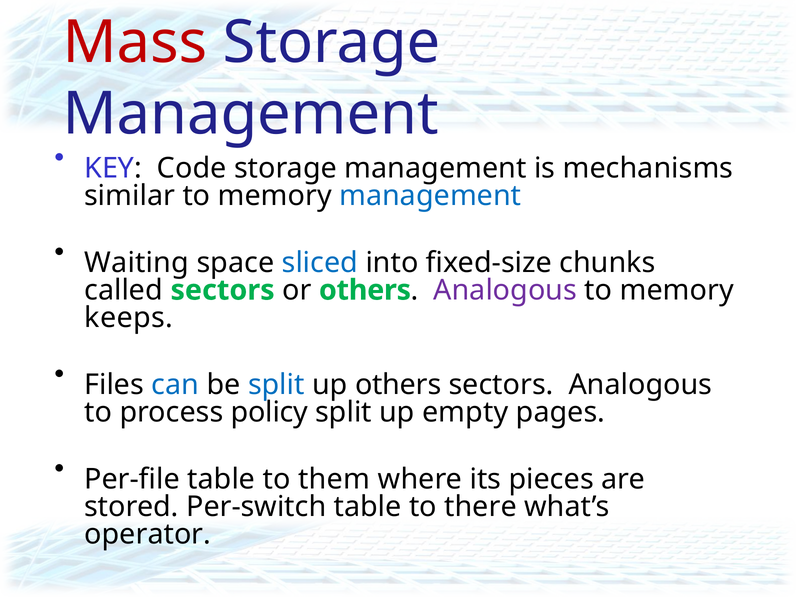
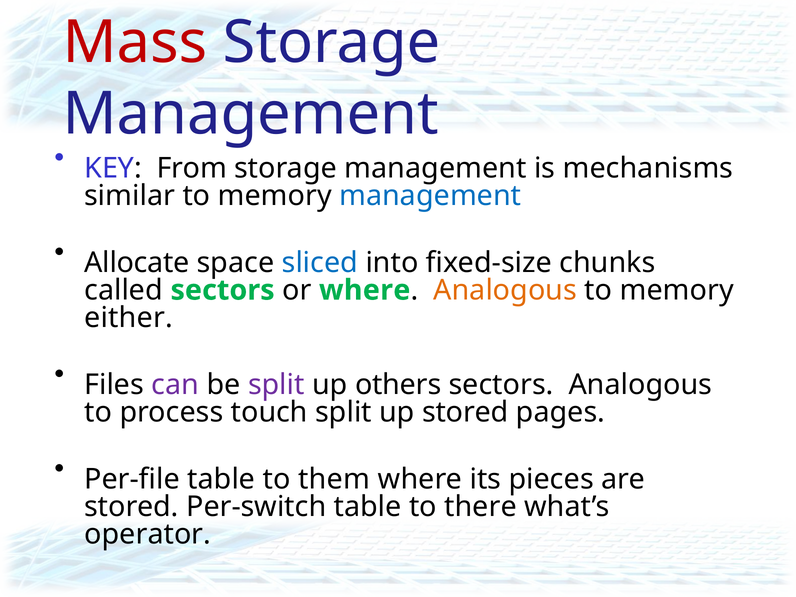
Code: Code -> From
Waiting: Waiting -> Allocate
or others: others -> where
Analogous at (505, 290) colour: purple -> orange
keeps: keeps -> either
can colour: blue -> purple
split at (276, 385) colour: blue -> purple
policy: policy -> touch
up empty: empty -> stored
